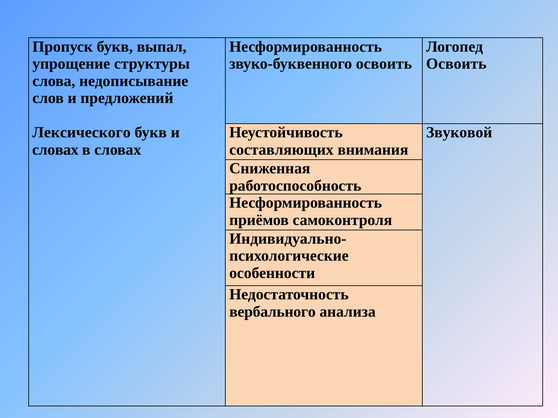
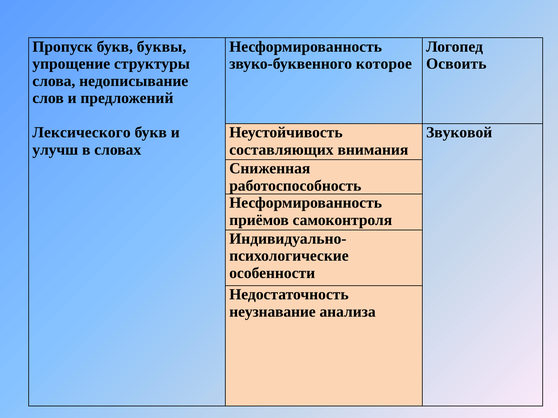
выпал: выпал -> буквы
звуко-буквенного освоить: освоить -> которое
словах at (55, 150): словах -> улучш
вербального: вербального -> неузнавание
